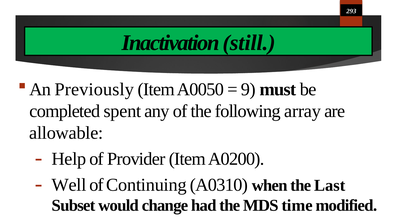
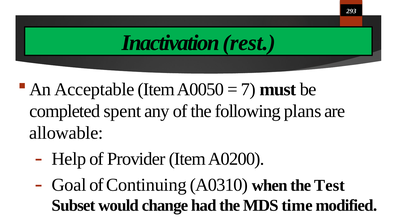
still: still -> rest
Previously: Previously -> Acceptable
9: 9 -> 7
array: array -> plans
Well: Well -> Goal
Last: Last -> Test
